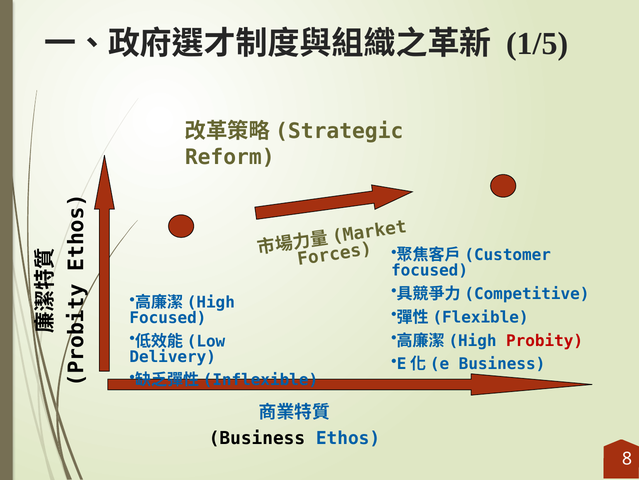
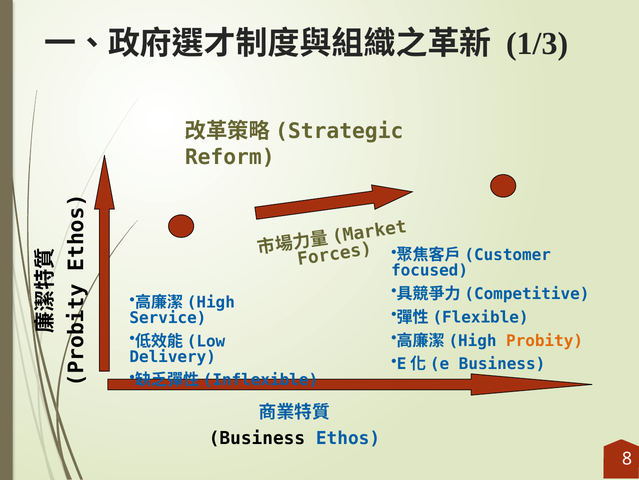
1/5: 1/5 -> 1/3
Focused at (168, 318): Focused -> Service
Probity colour: red -> orange
